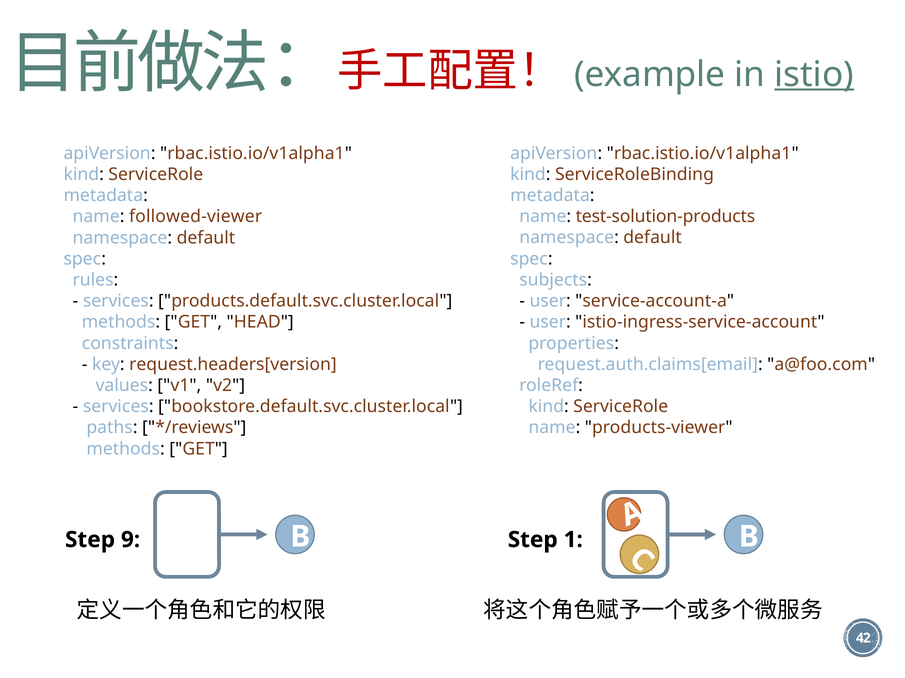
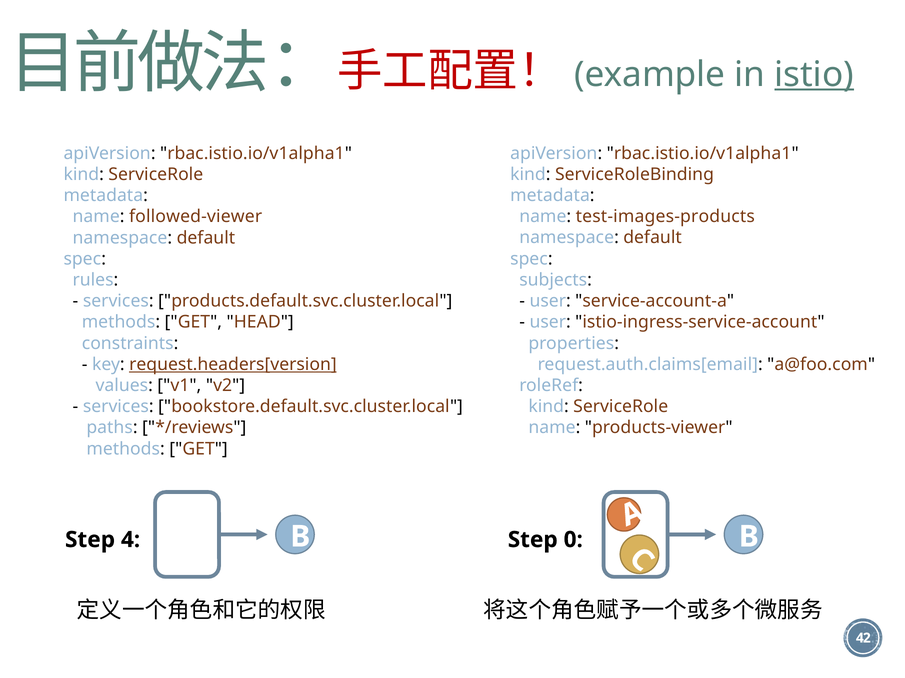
test-solution-products: test-solution-products -> test-images-products
request.headers[version underline: none -> present
9: 9 -> 4
1: 1 -> 0
